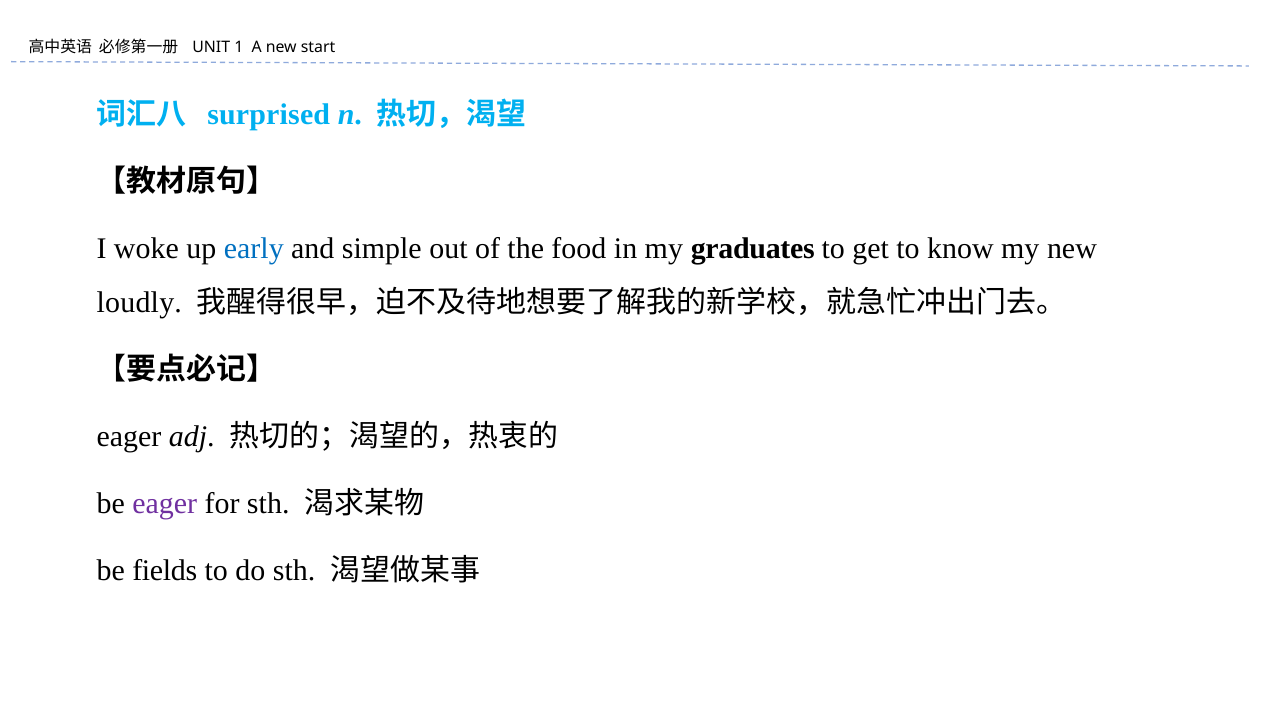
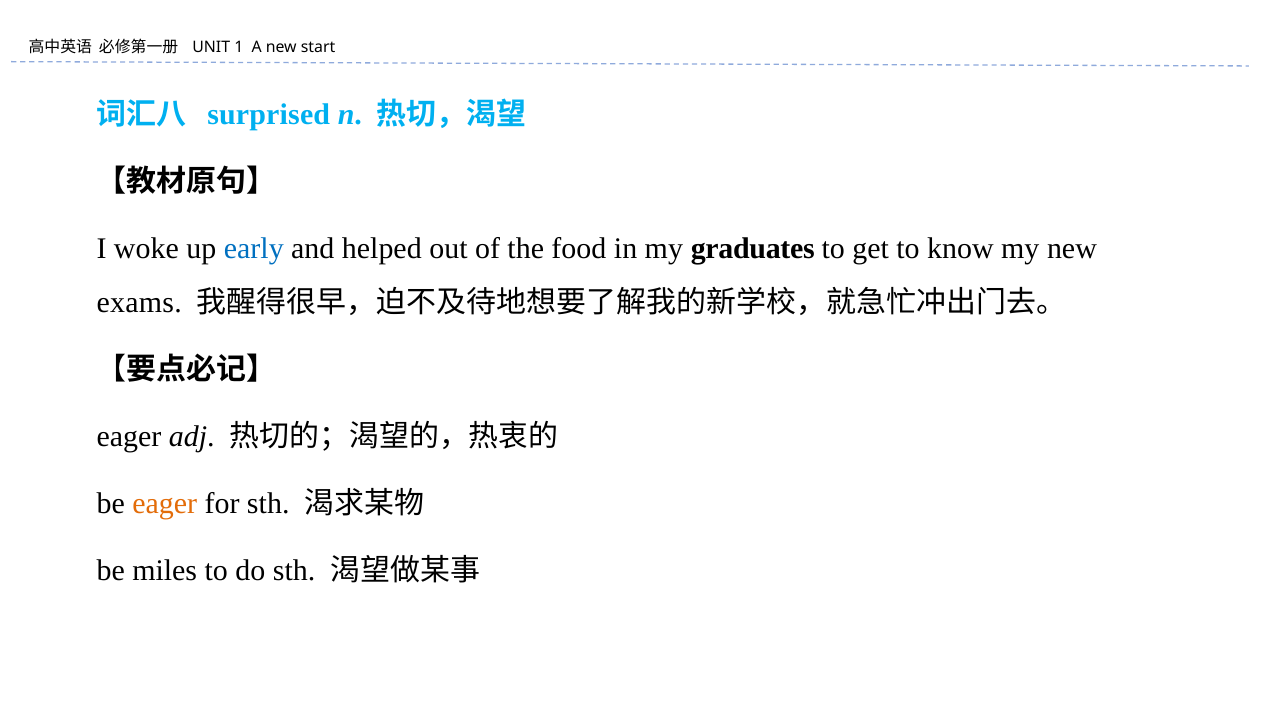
simple: simple -> helped
loudly: loudly -> exams
eager at (165, 505) colour: purple -> orange
fields: fields -> miles
